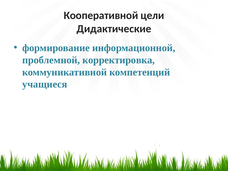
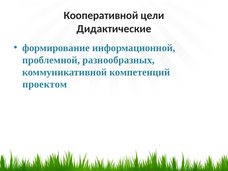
корректировка: корректировка -> разнообразных
учащиеся: учащиеся -> проектом
